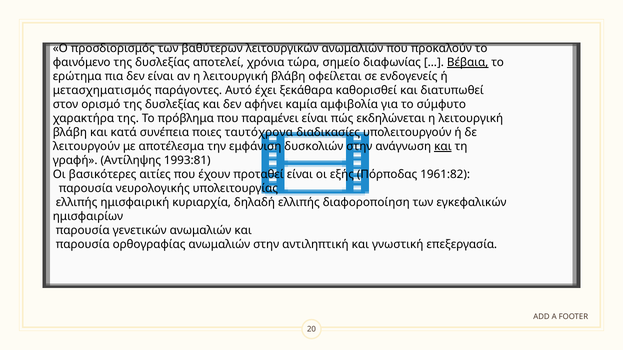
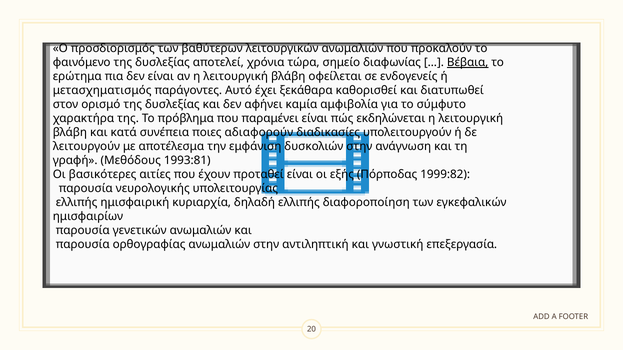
ταυτόχρονα: ταυτόχρονα -> αδιαφορούν
και at (443, 147) underline: present -> none
Αντίληψης: Αντίληψης -> Μεθόδους
1961:82: 1961:82 -> 1999:82
